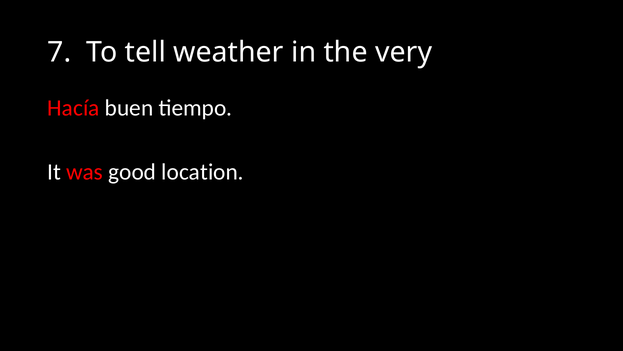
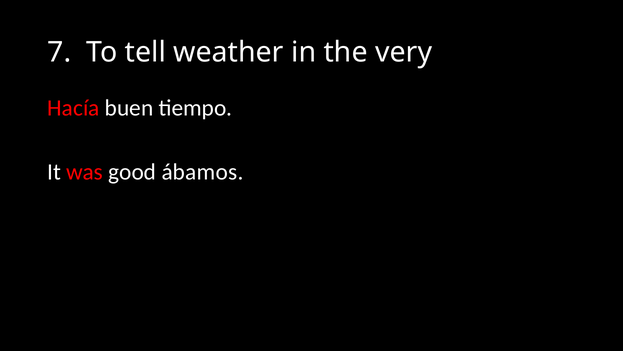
location: location -> ábamos
